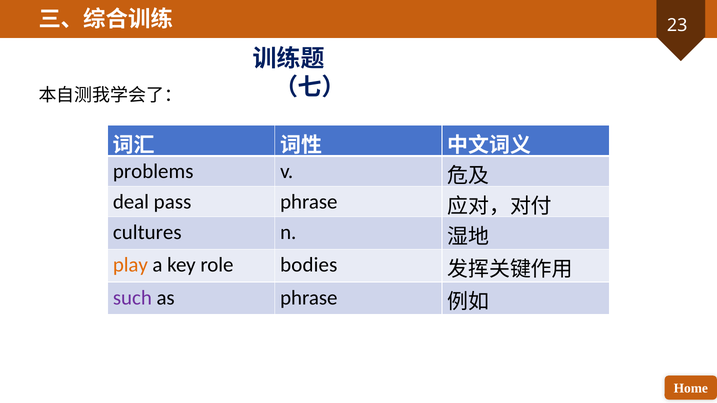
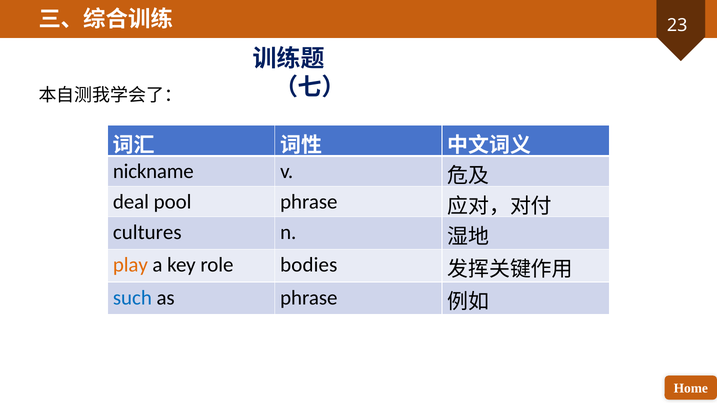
problems: problems -> nickname
pass: pass -> pool
such colour: purple -> blue
